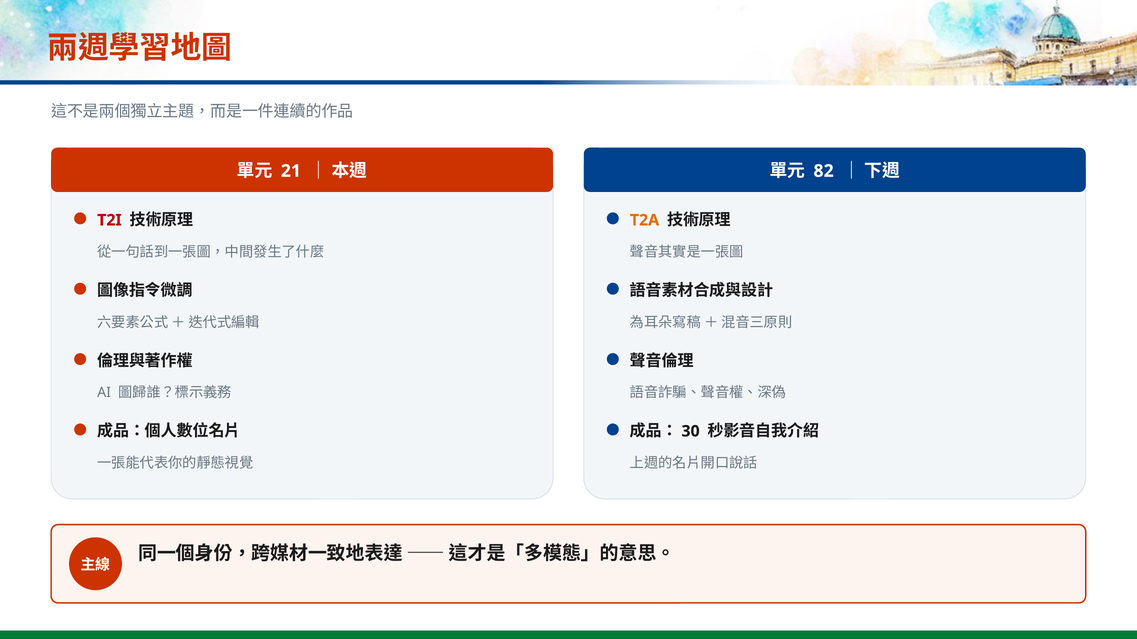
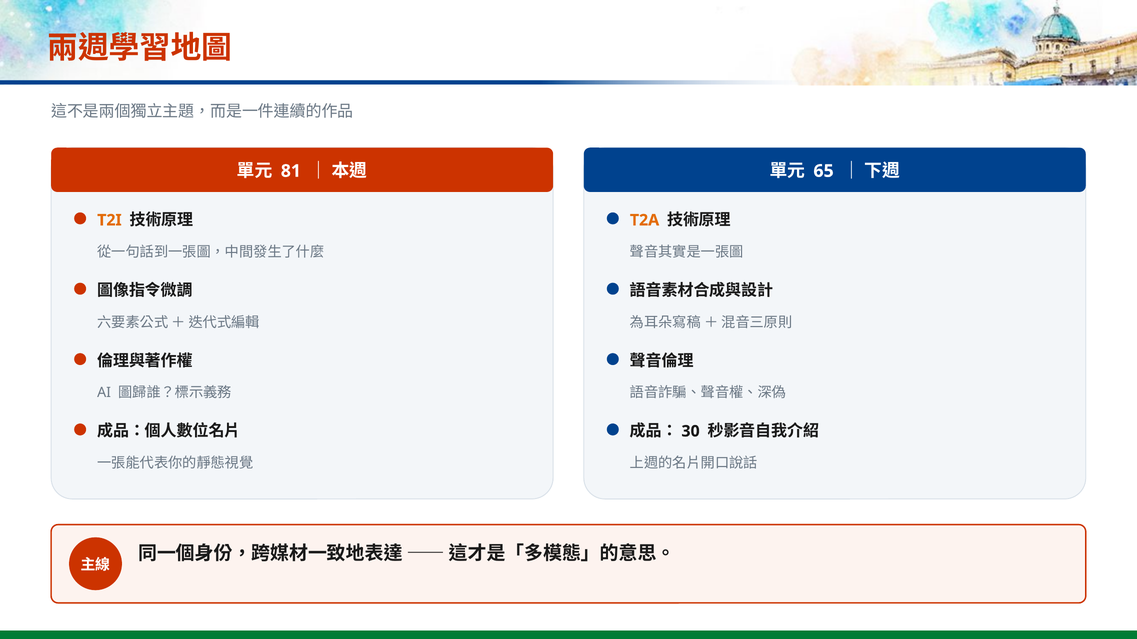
21: 21 -> 81
82: 82 -> 65
T2I colour: red -> orange
